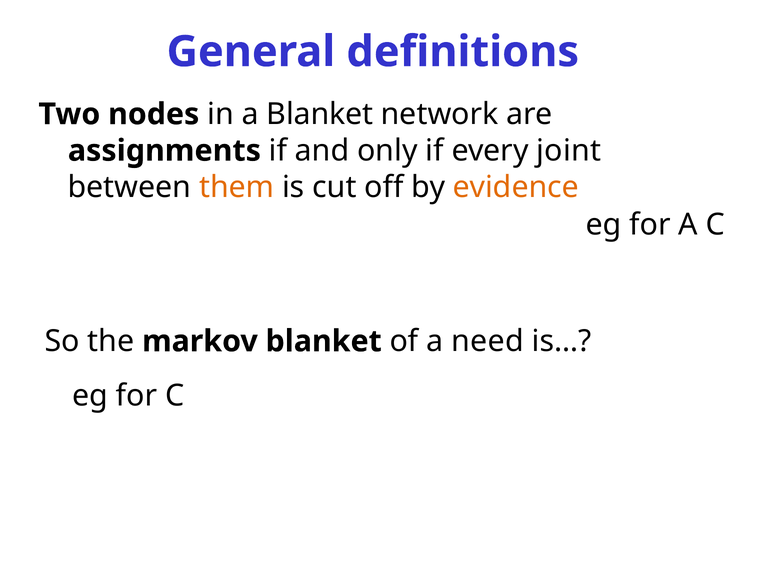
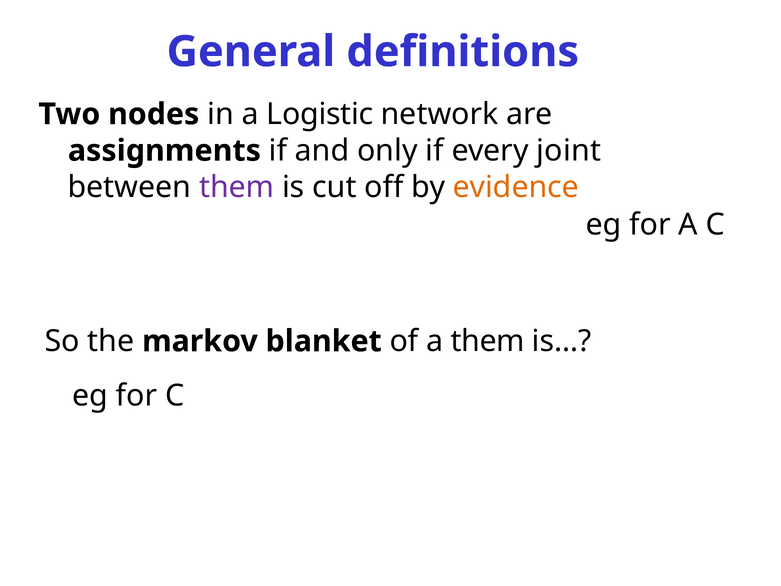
a Blanket: Blanket -> Logistic
them at (237, 187) colour: orange -> purple
a need: need -> them
